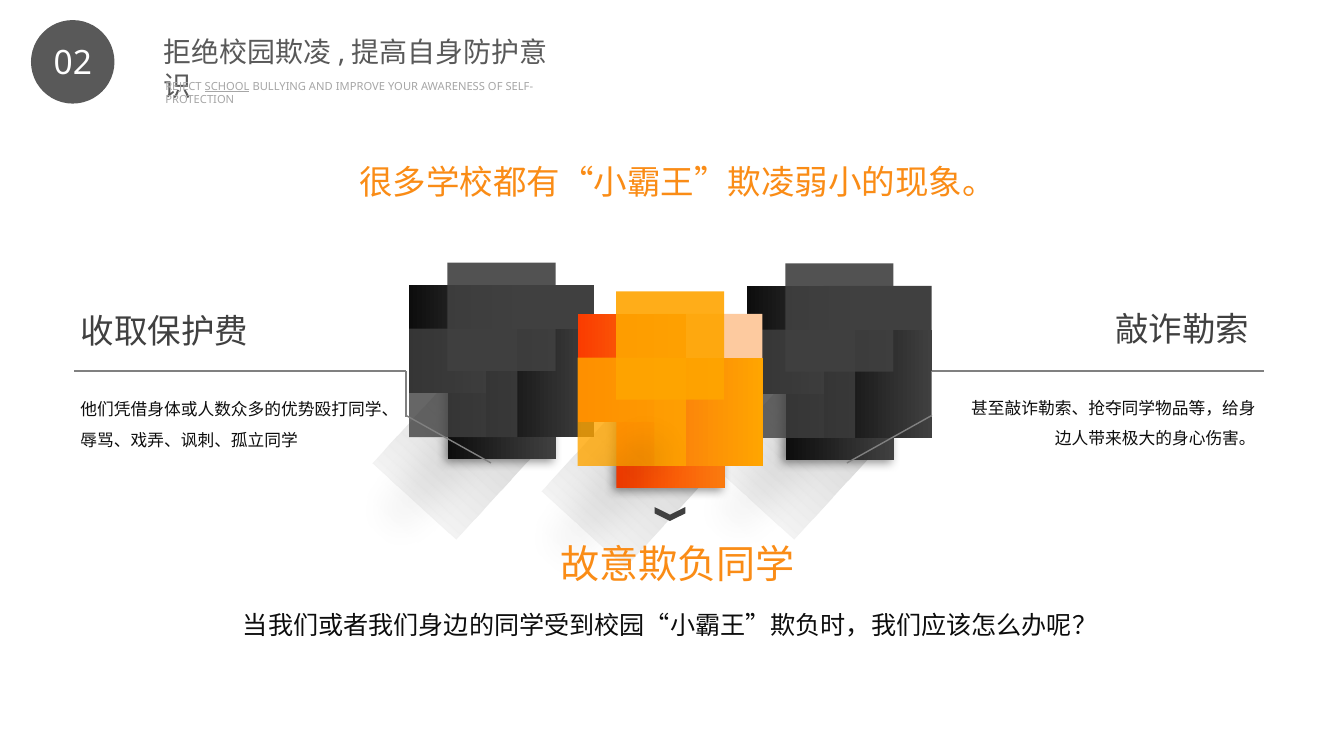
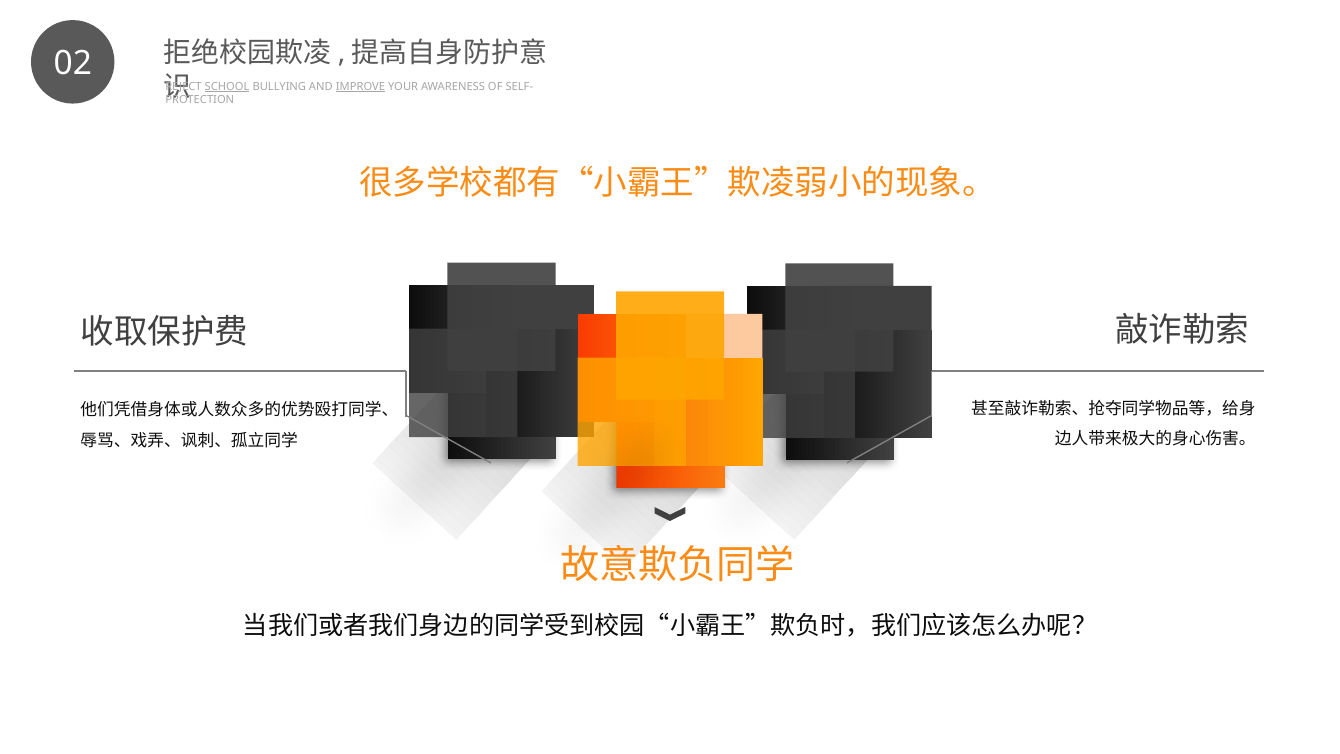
IMPROVE underline: none -> present
